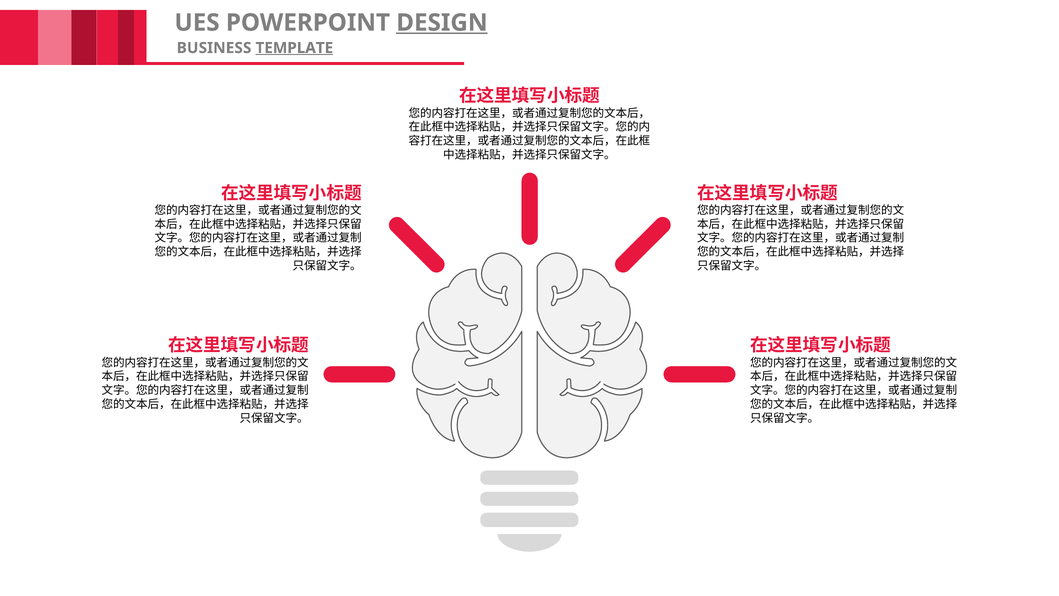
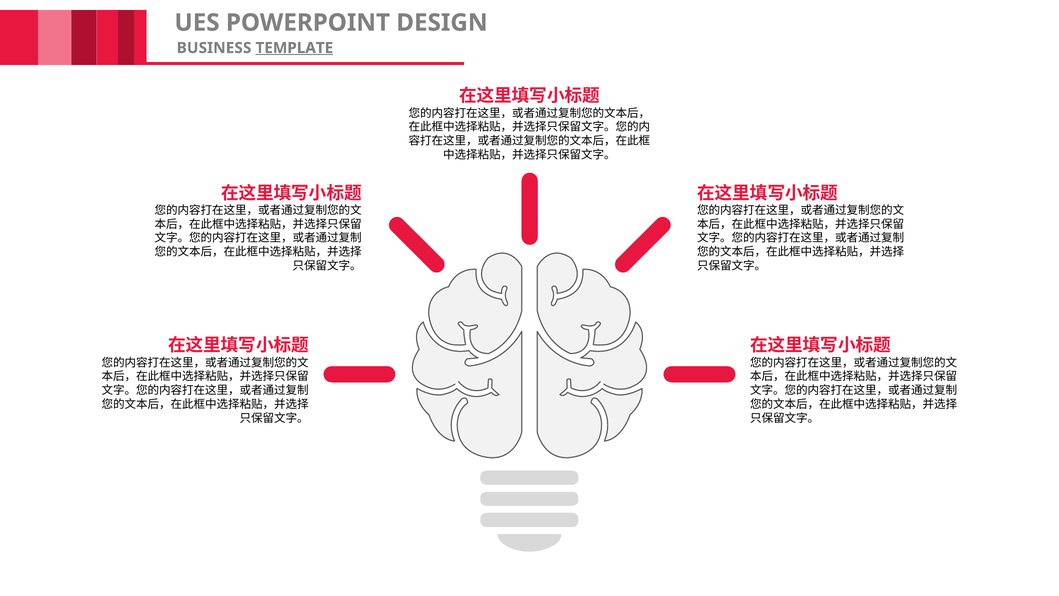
DESIGN underline: present -> none
